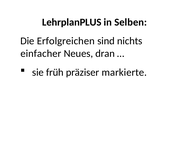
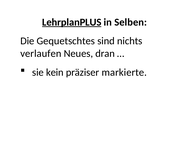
LehrplanPLUS underline: none -> present
Erfolgreichen: Erfolgreichen -> Gequetschtes
einfacher: einfacher -> verlaufen
früh: früh -> kein
